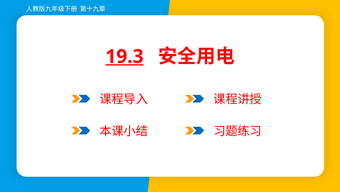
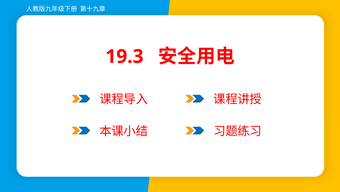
19.3 underline: present -> none
